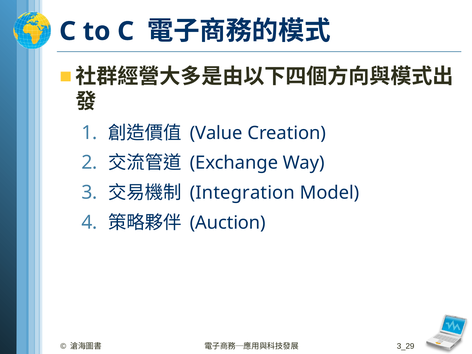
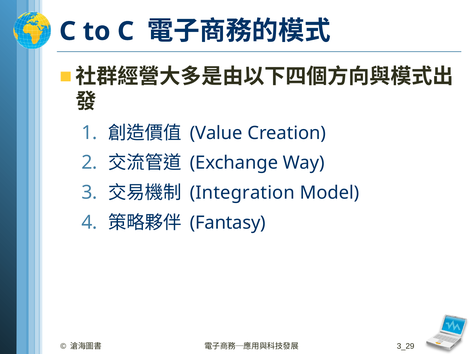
Auction: Auction -> Fantasy
